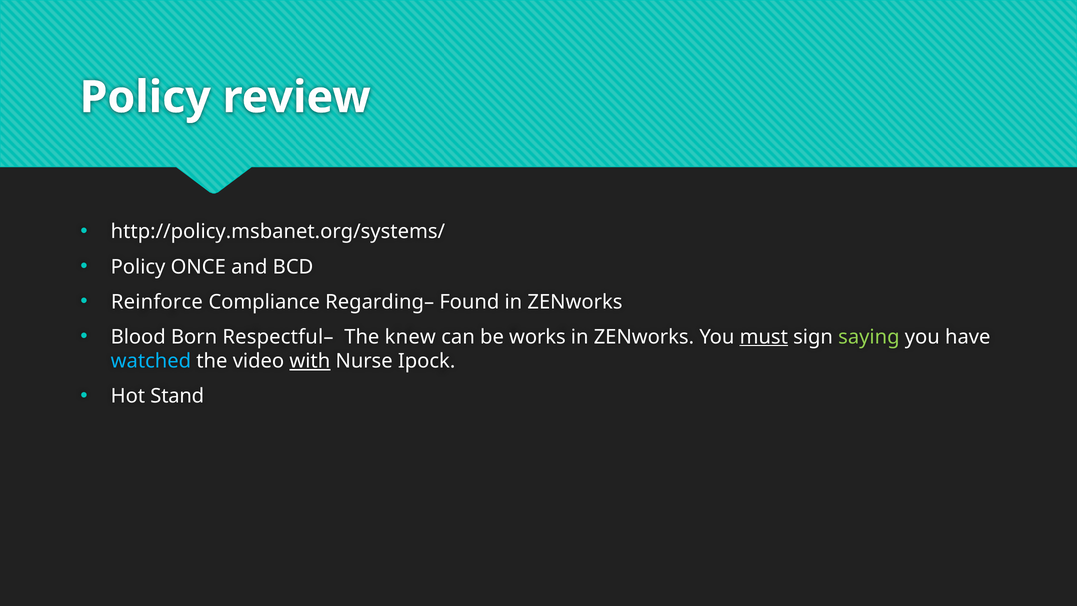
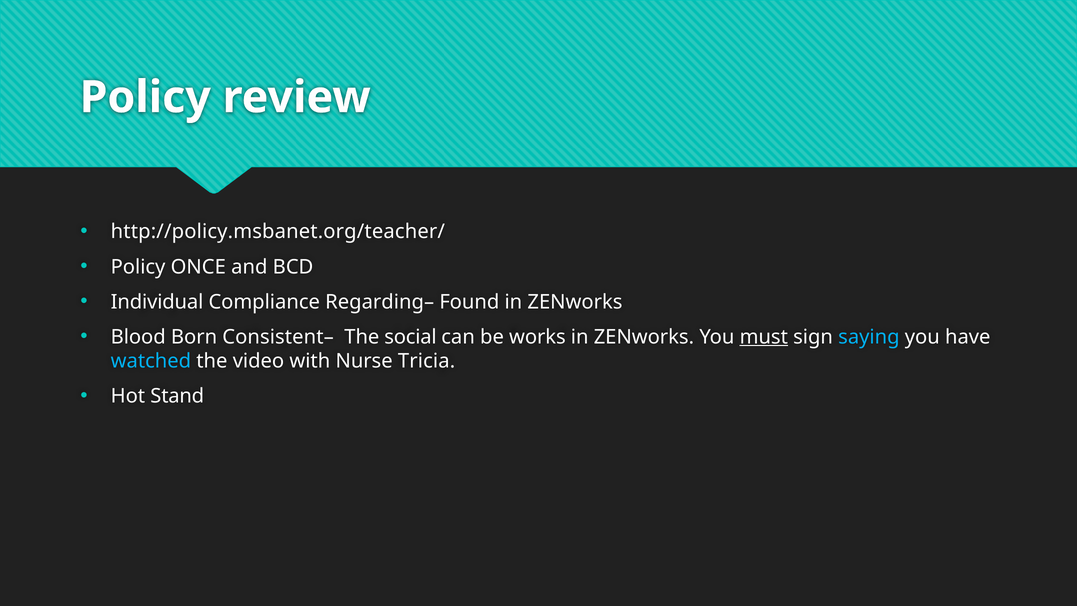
http://policy.msbanet.org/systems/: http://policy.msbanet.org/systems/ -> http://policy.msbanet.org/teacher/
Reinforce: Reinforce -> Individual
Respectful–: Respectful– -> Consistent–
knew: knew -> social
saying colour: light green -> light blue
with underline: present -> none
Ipock: Ipock -> Tricia
